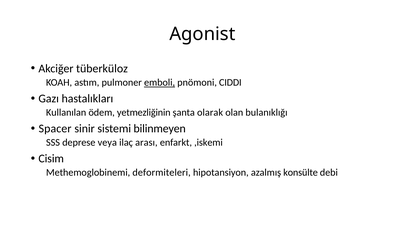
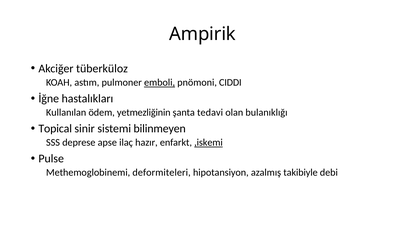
Agonist: Agonist -> Ampirik
Gazı: Gazı -> İğne
olarak: olarak -> tedavi
Spacer: Spacer -> Topical
veya: veya -> apse
arası: arası -> hazır
,iskemi underline: none -> present
Cisim: Cisim -> Pulse
konsülte: konsülte -> takibiyle
